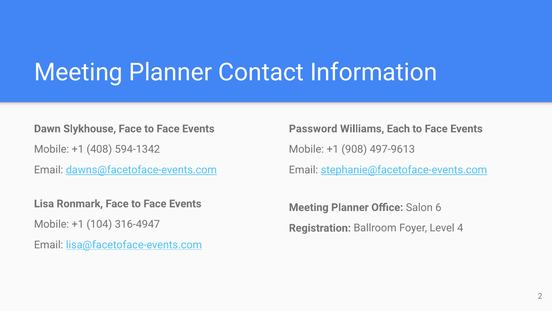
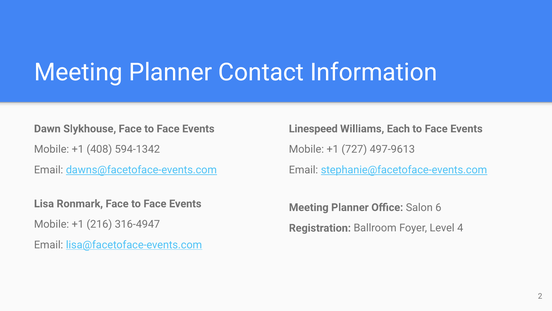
Password: Password -> Linespeed
908: 908 -> 727
104: 104 -> 216
